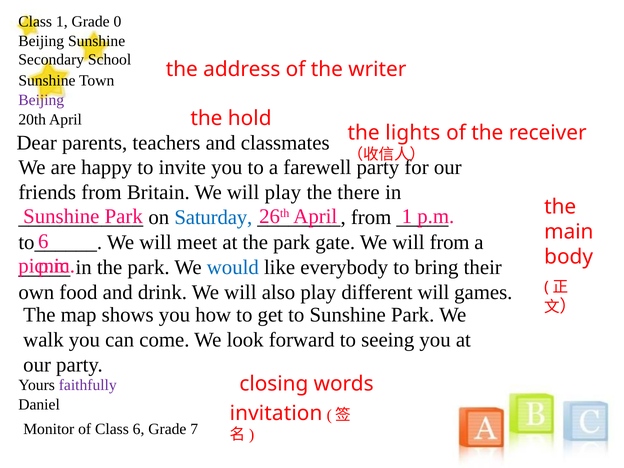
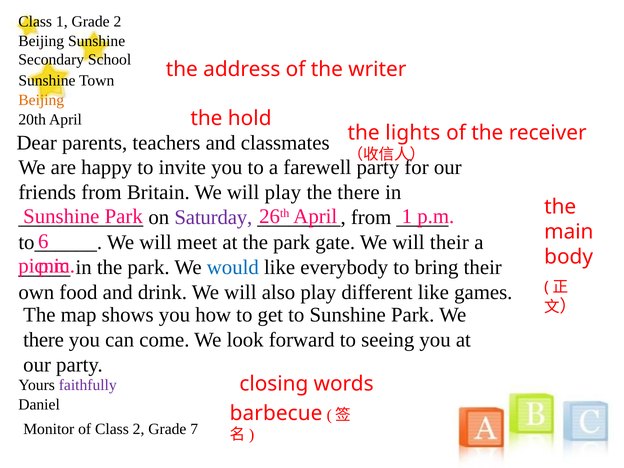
Grade 0: 0 -> 2
Beijing at (41, 100) colour: purple -> orange
Saturday colour: blue -> purple
will from: from -> their
different will: will -> like
walk at (43, 340): walk -> there
invitation: invitation -> barbecue
Class 6: 6 -> 2
